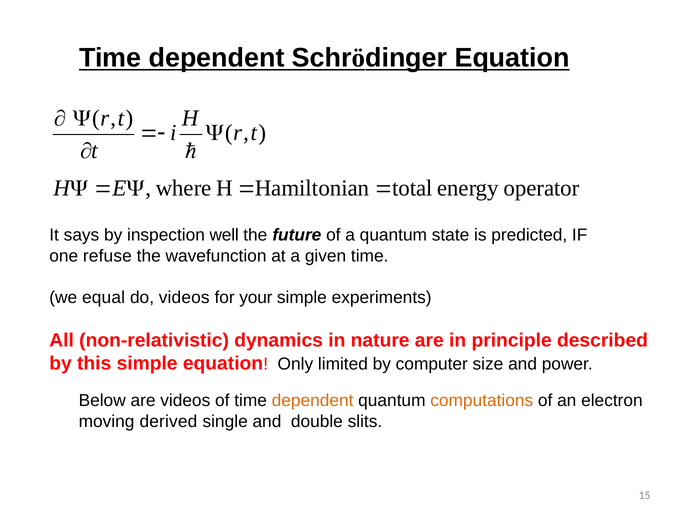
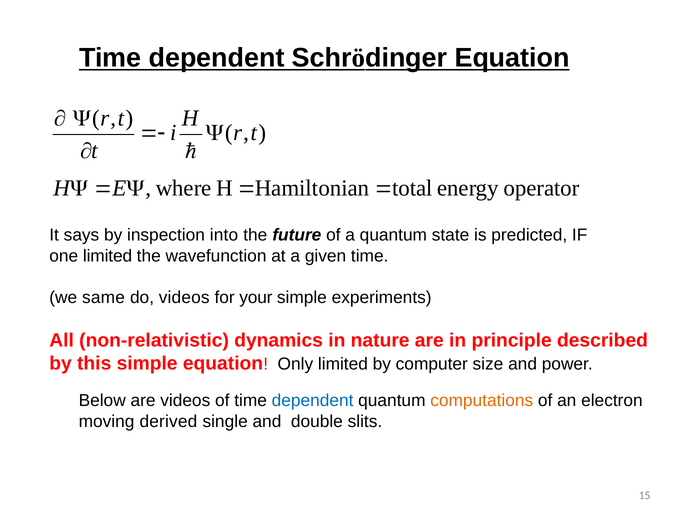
well: well -> into
one refuse: refuse -> limited
equal: equal -> same
dependent at (313, 401) colour: orange -> blue
